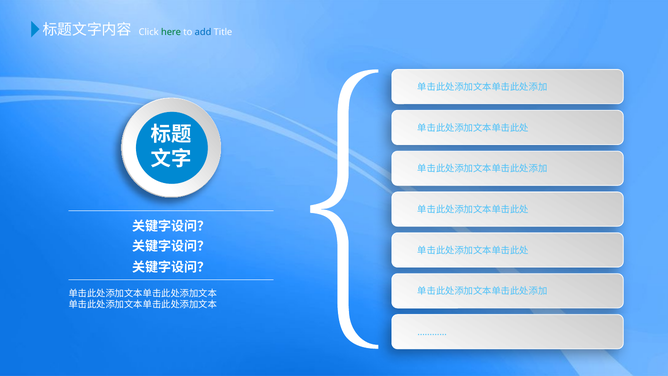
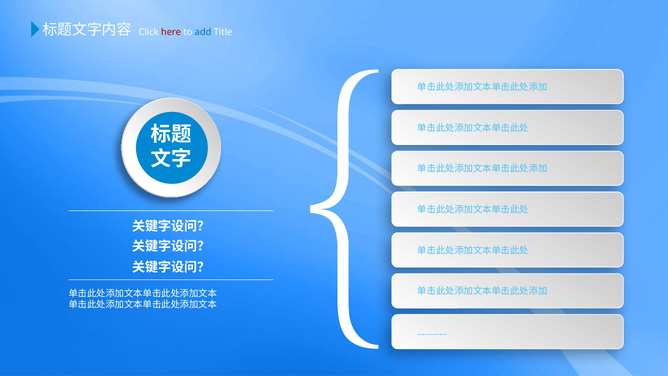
here colour: green -> red
